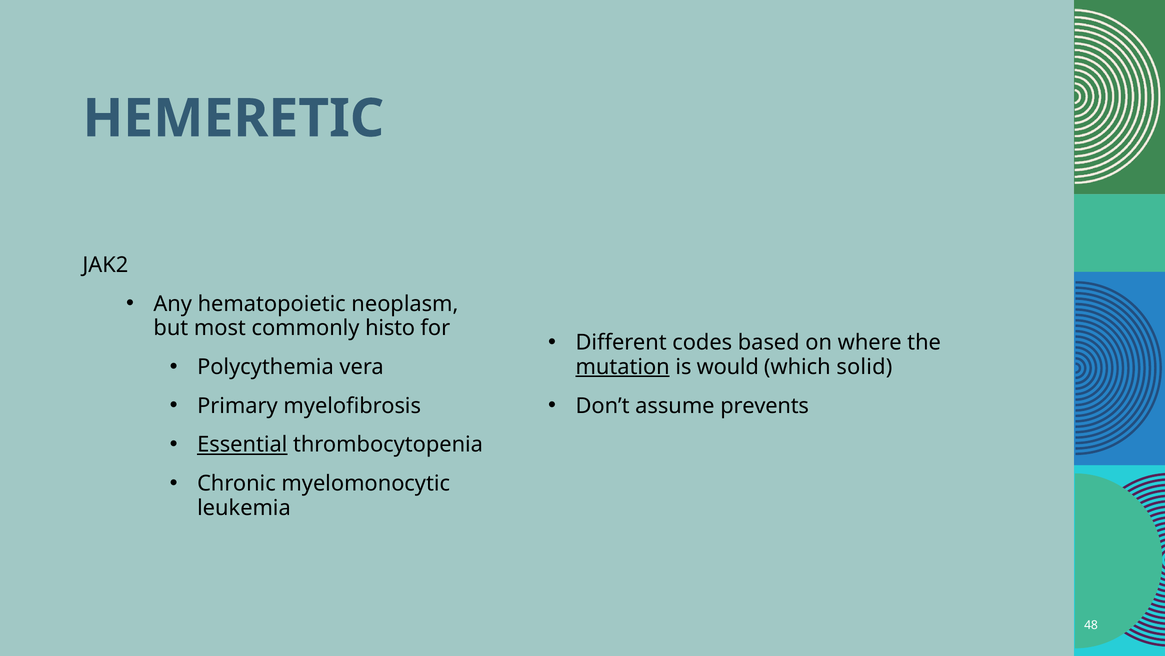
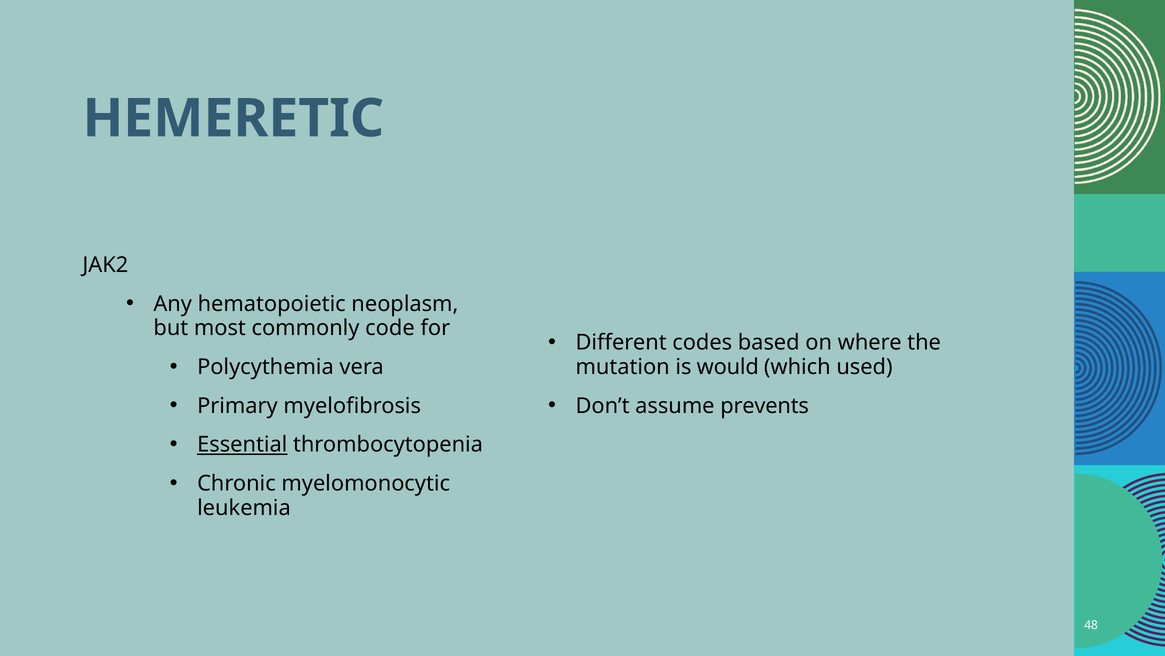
histo: histo -> code
mutation underline: present -> none
solid: solid -> used
